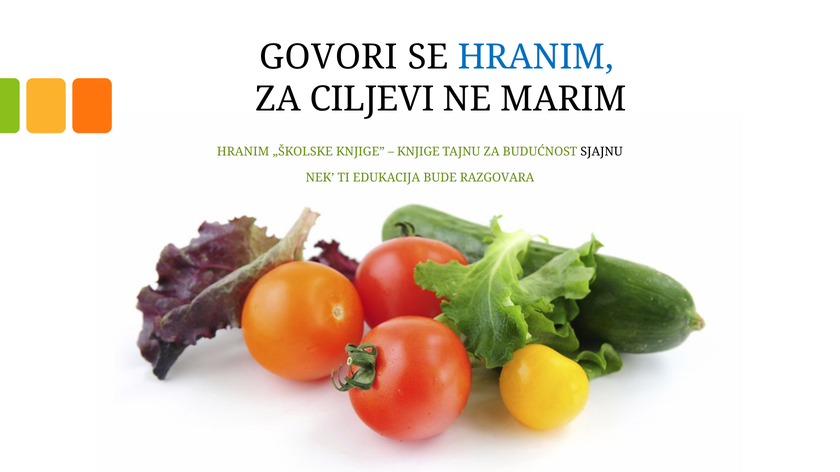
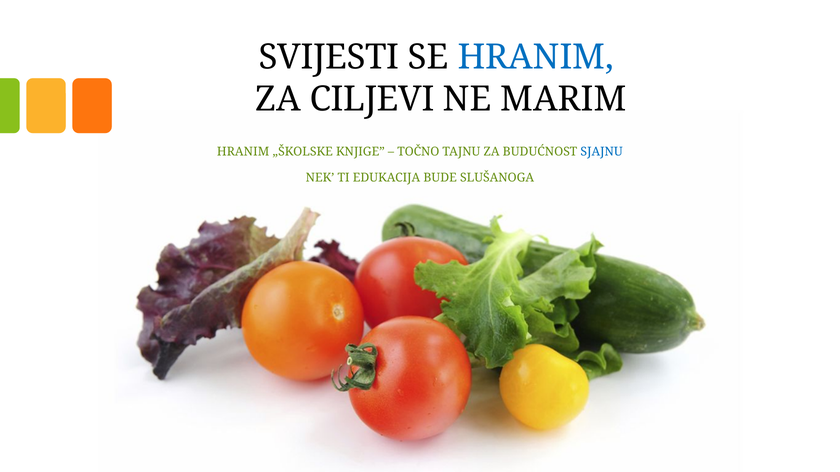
GOVORI: GOVORI -> SVIJESTI
KNJIGE at (418, 152): KNJIGE -> TOČNO
SJAJNU colour: black -> blue
RAZGOVARA: RAZGOVARA -> SLUŠANOGA
